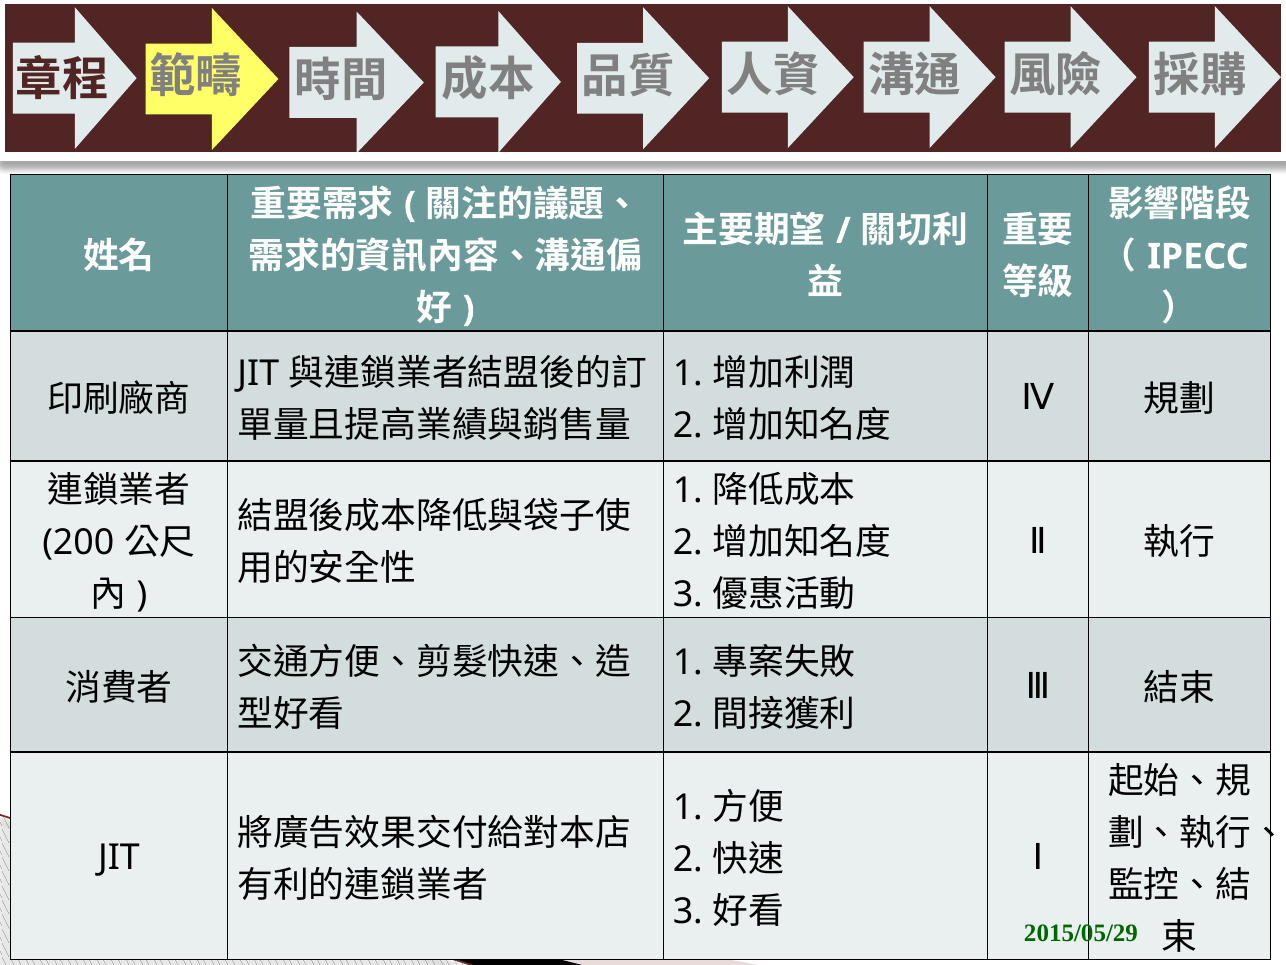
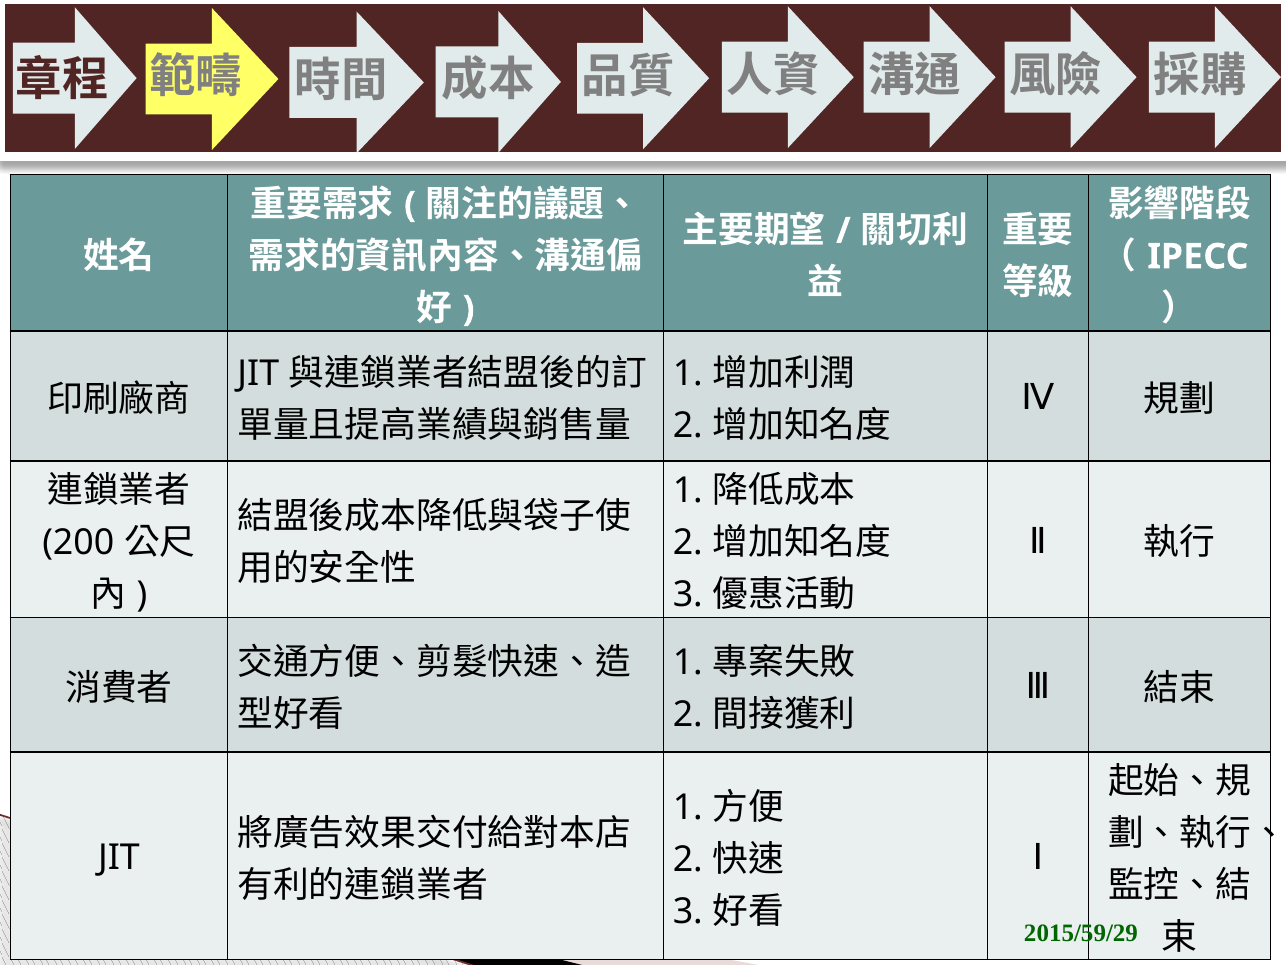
2015/05/29: 2015/05/29 -> 2015/59/29
